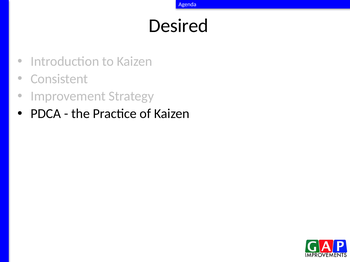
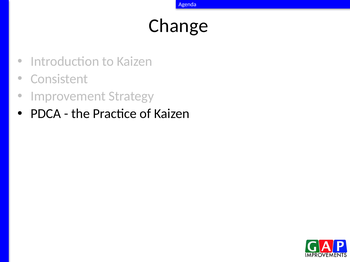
Desired: Desired -> Change
